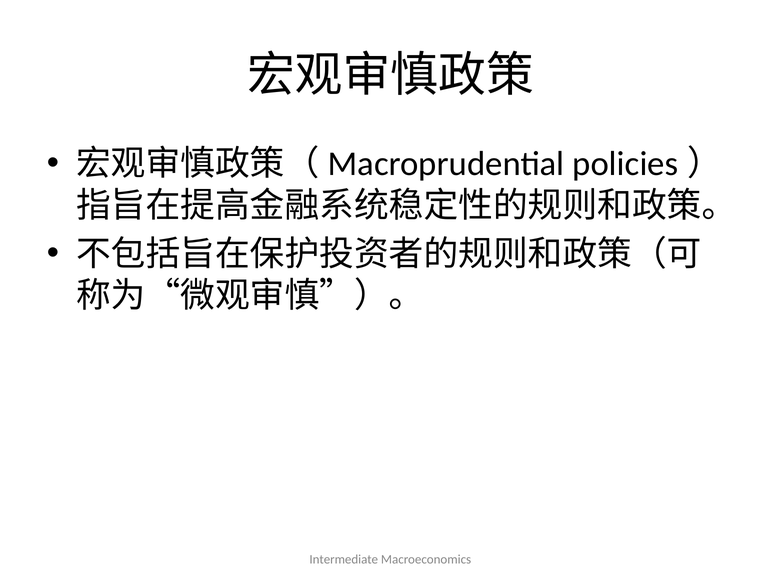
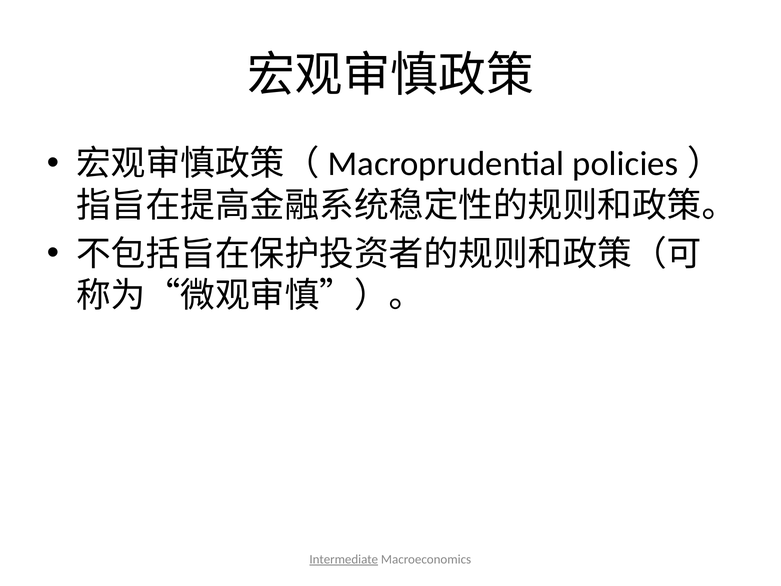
Intermediate underline: none -> present
